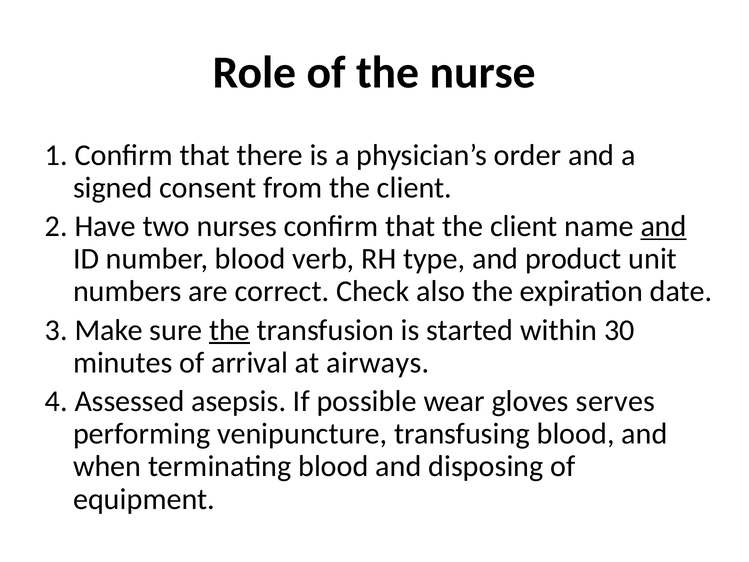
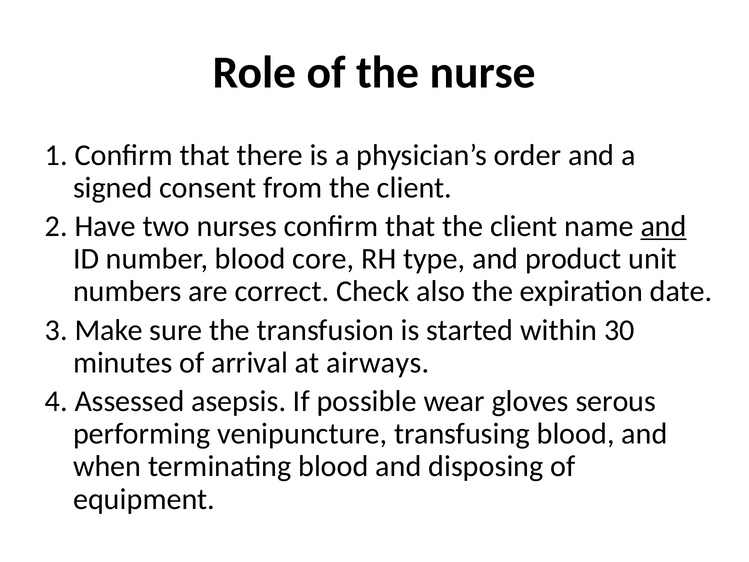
verb: verb -> core
the at (229, 330) underline: present -> none
serves: serves -> serous
